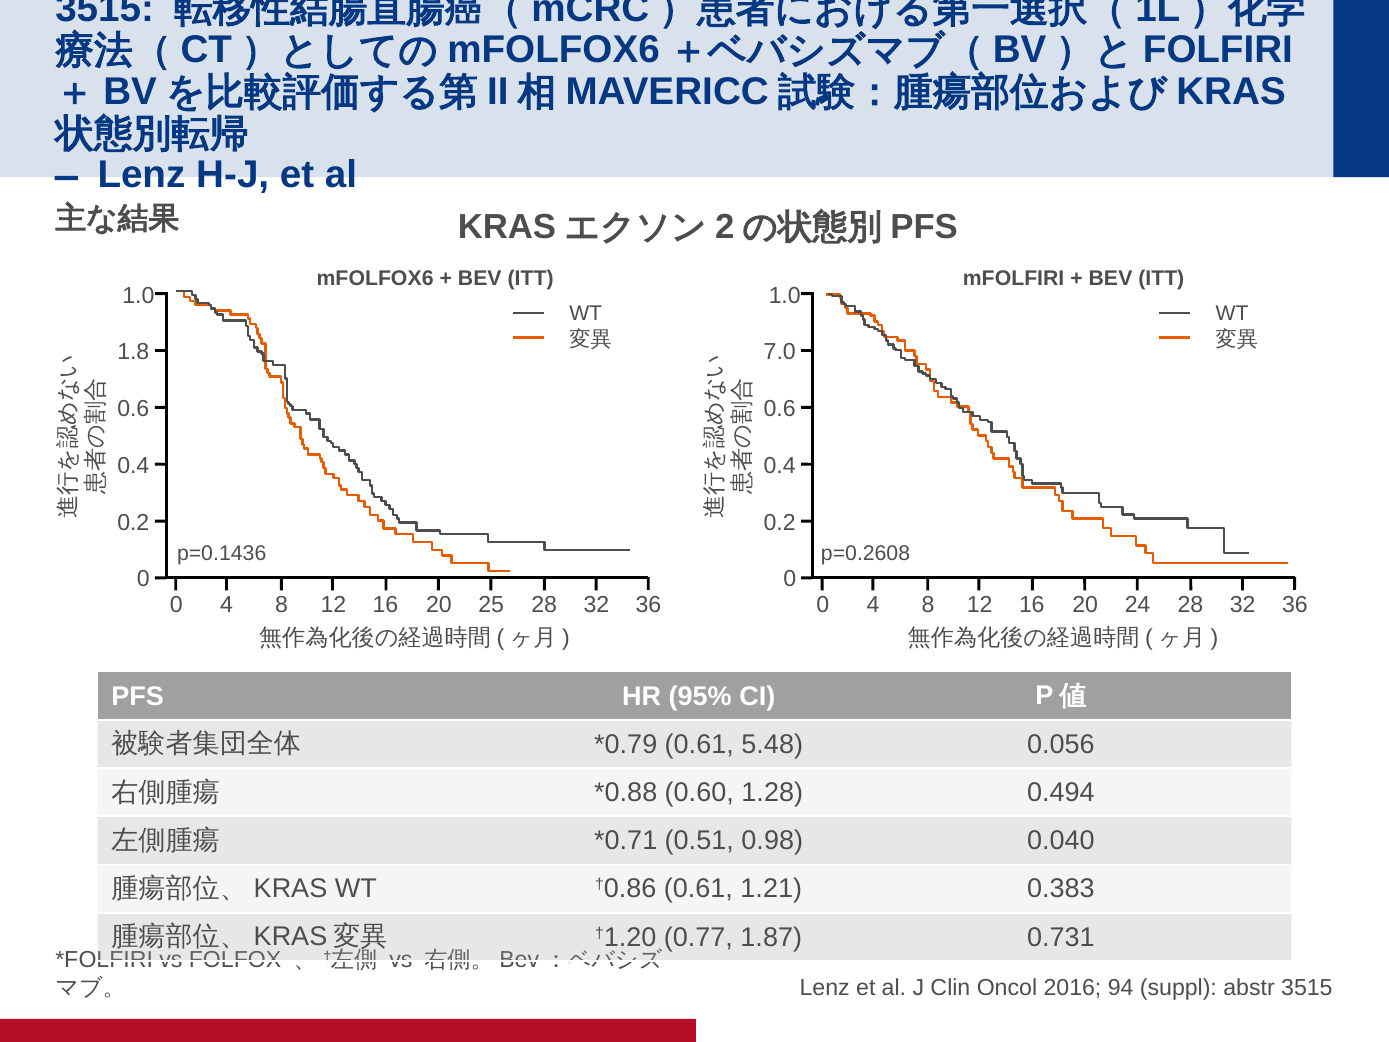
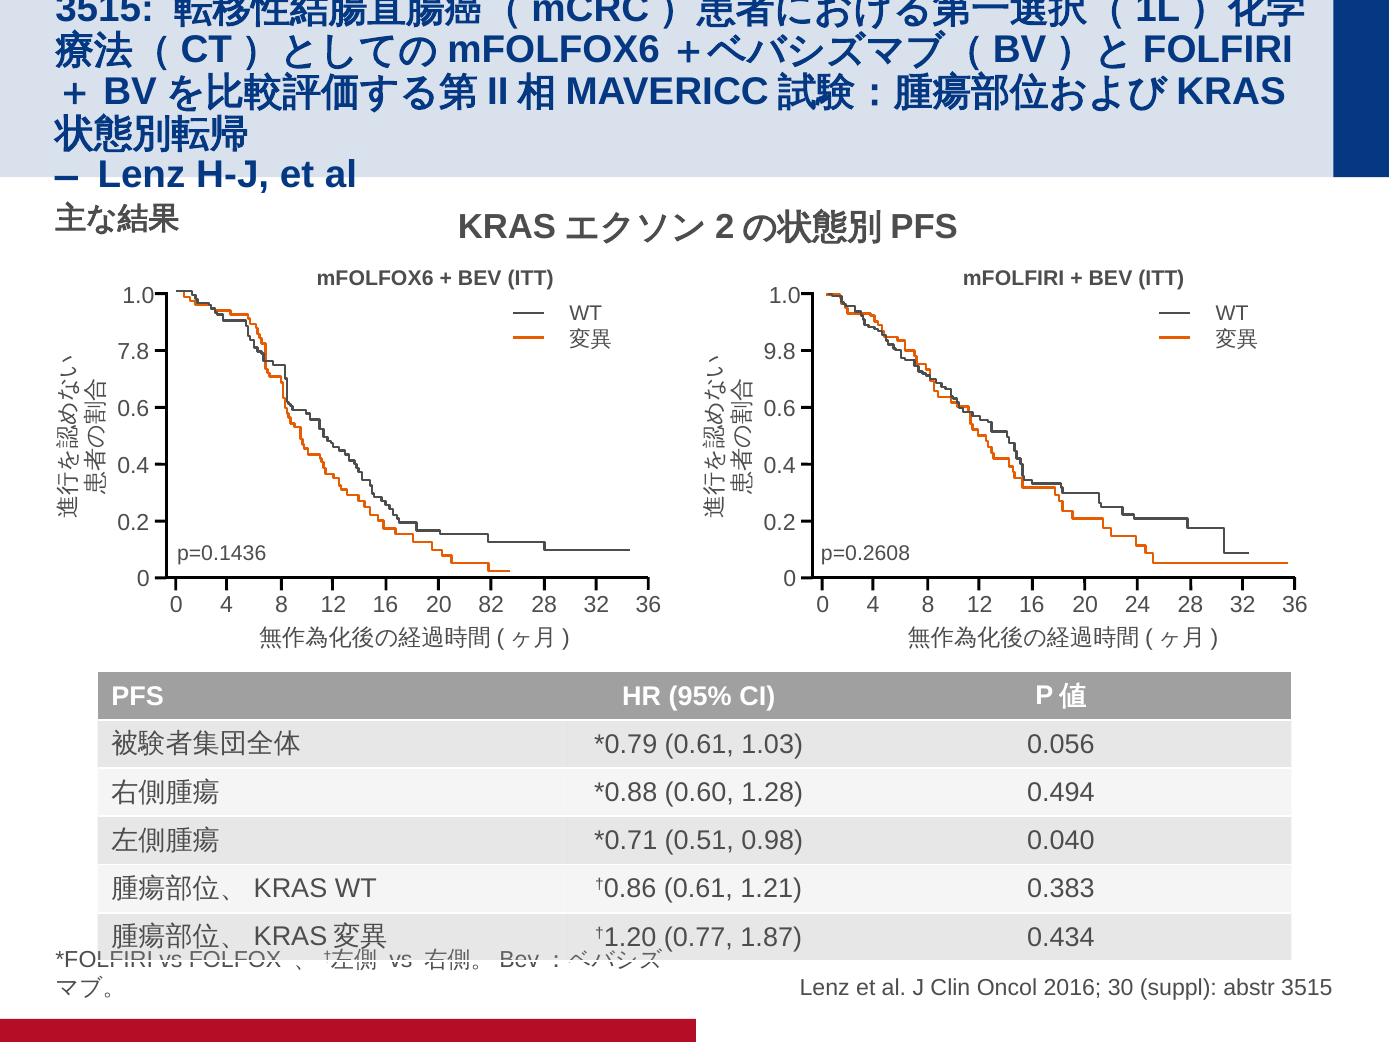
1.8: 1.8 -> 7.8
7.0: 7.0 -> 9.8
25: 25 -> 82
5.48: 5.48 -> 1.03
0.731: 0.731 -> 0.434
94: 94 -> 30
